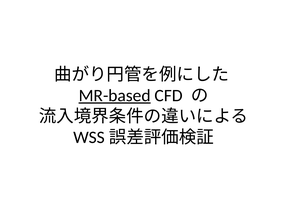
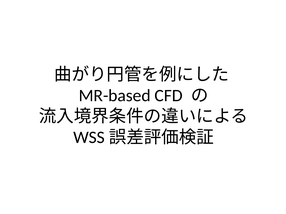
MR-based underline: present -> none
